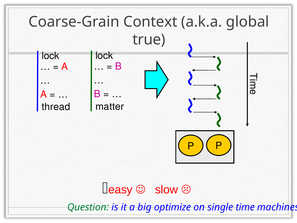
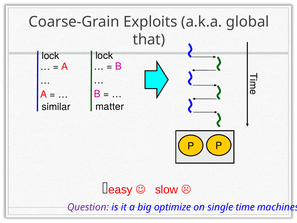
Context: Context -> Exploits
true: true -> that
thread: thread -> similar
Question colour: green -> purple
